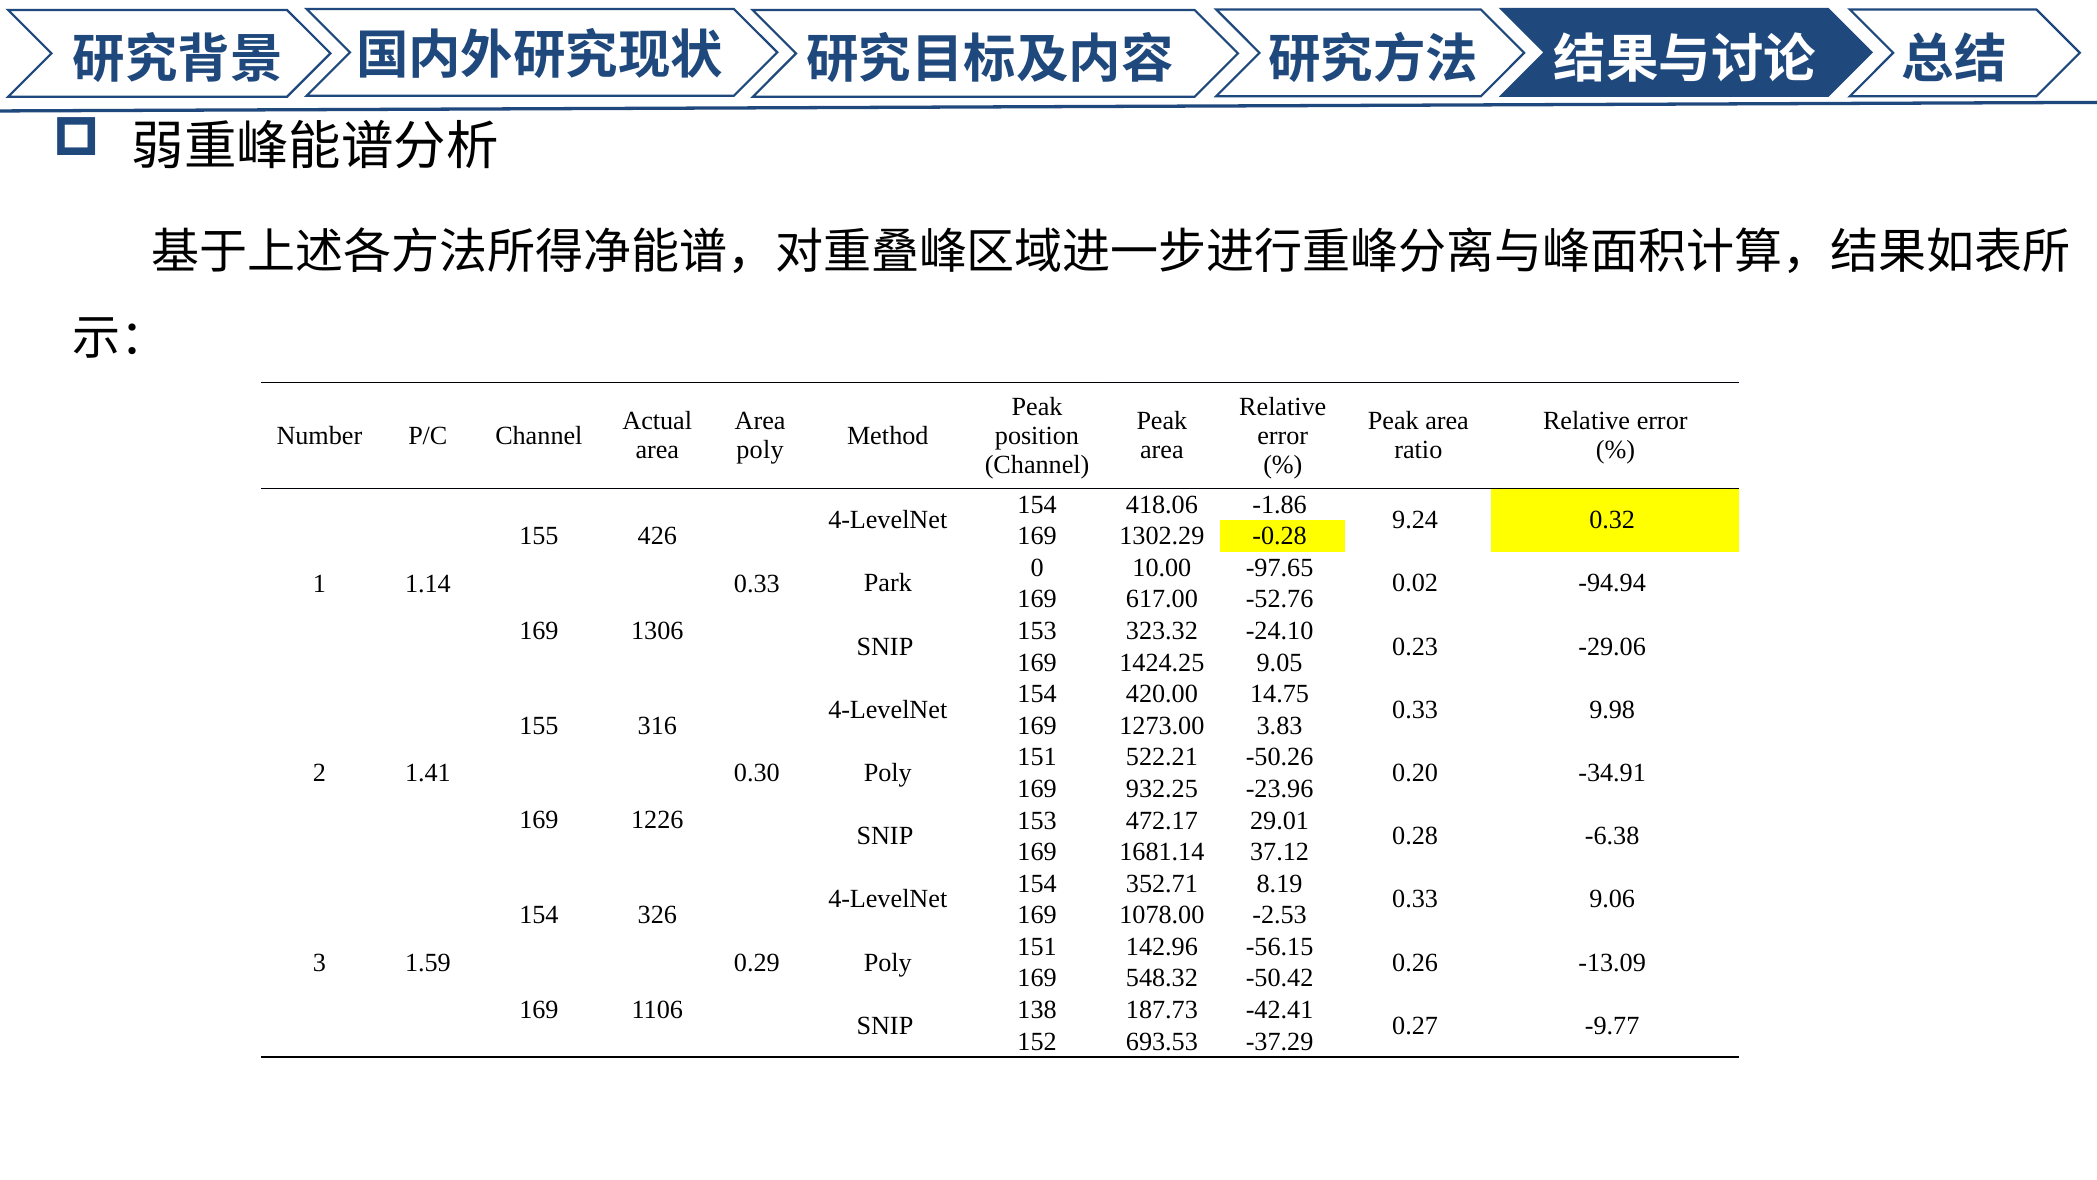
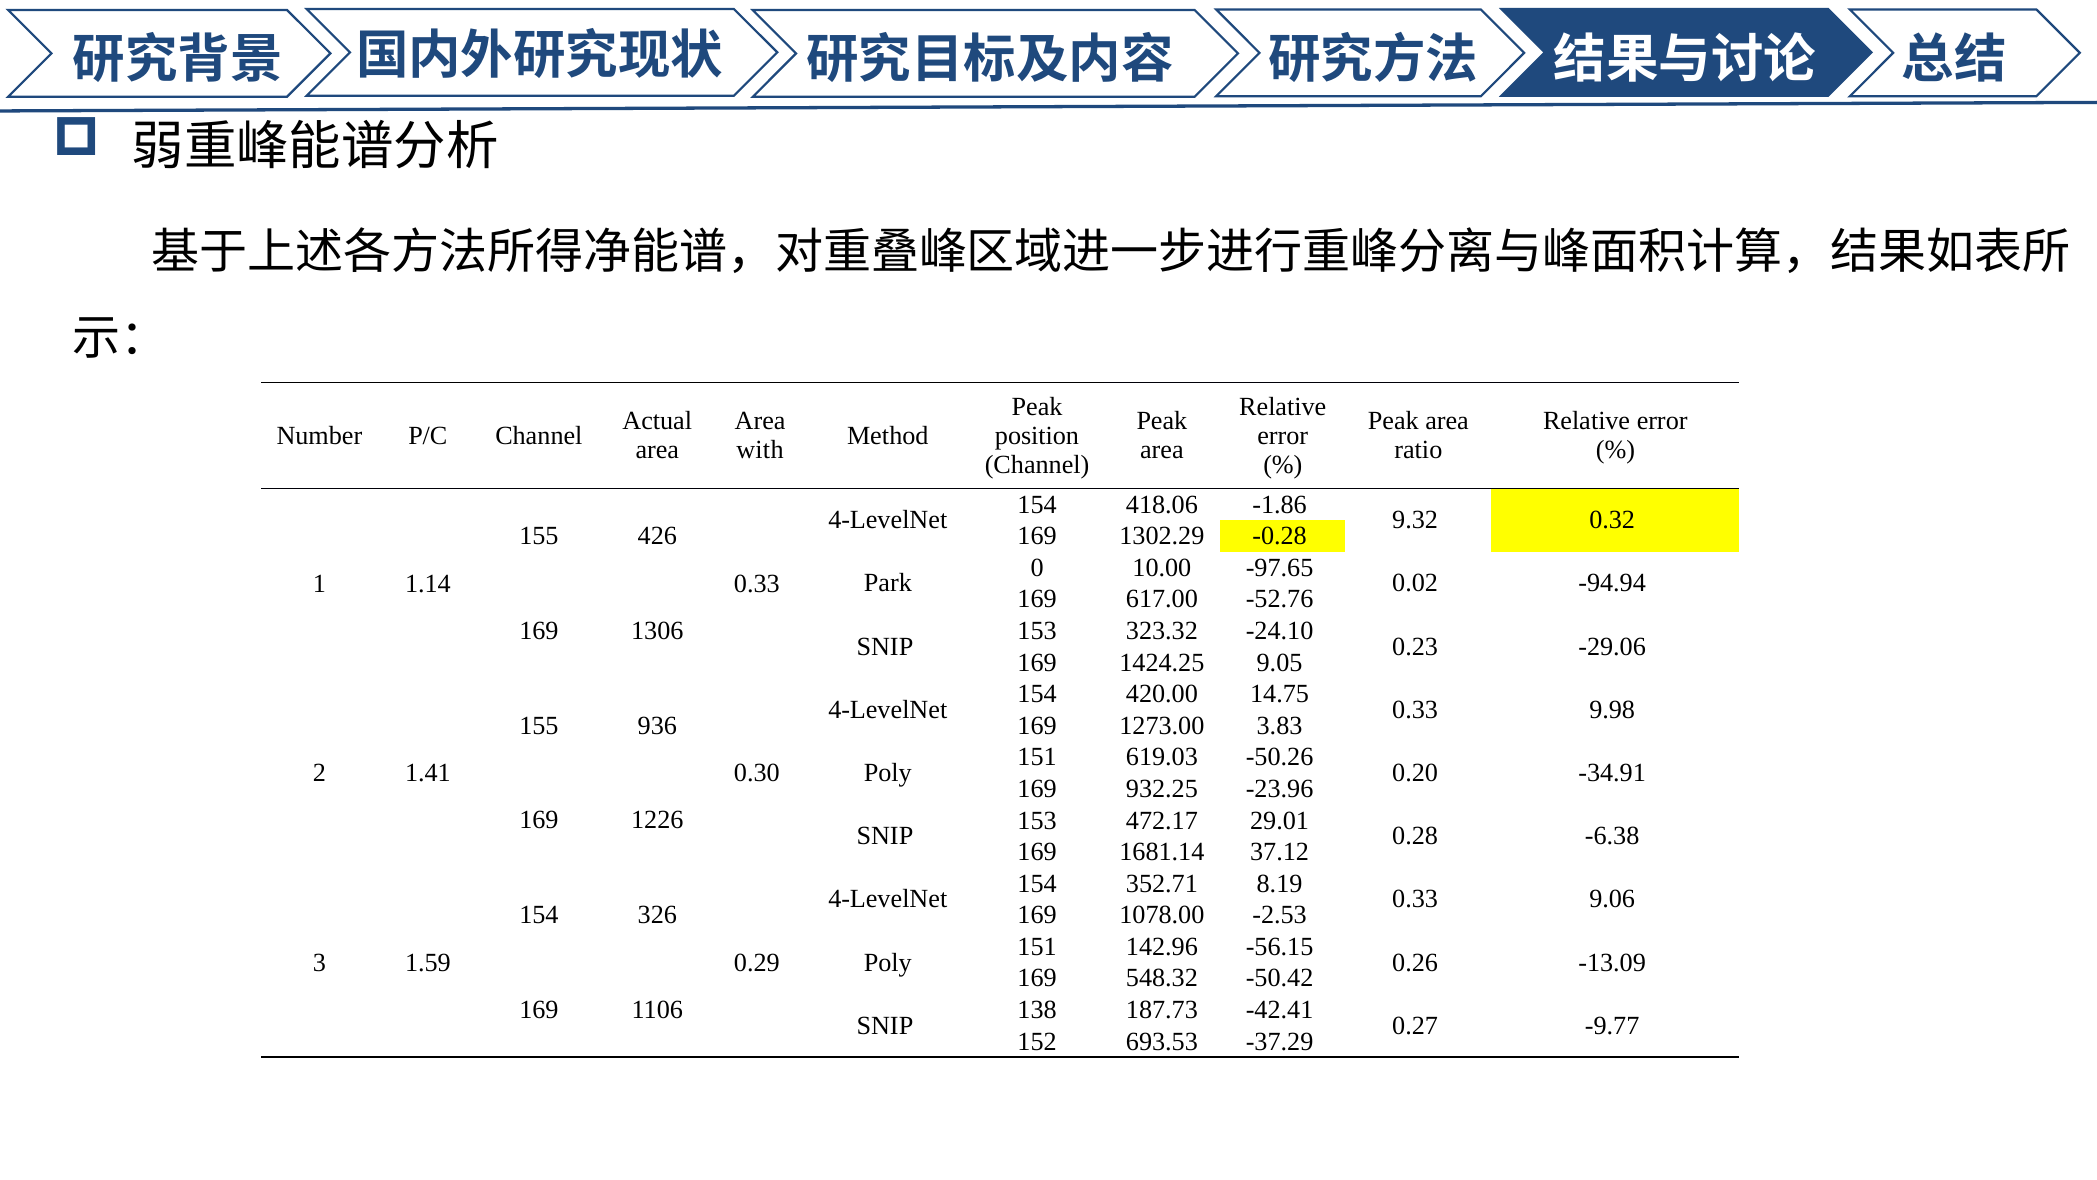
poly at (760, 450): poly -> with
9.24: 9.24 -> 9.32
316: 316 -> 936
522.21: 522.21 -> 619.03
